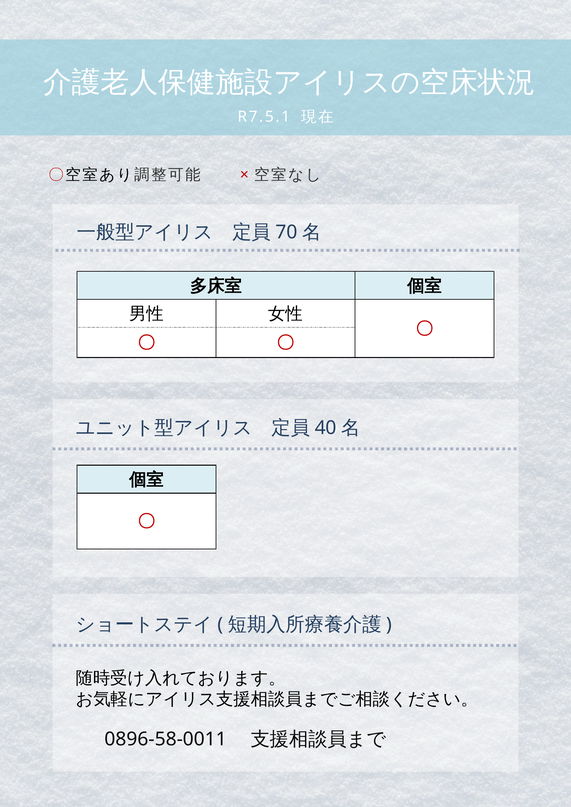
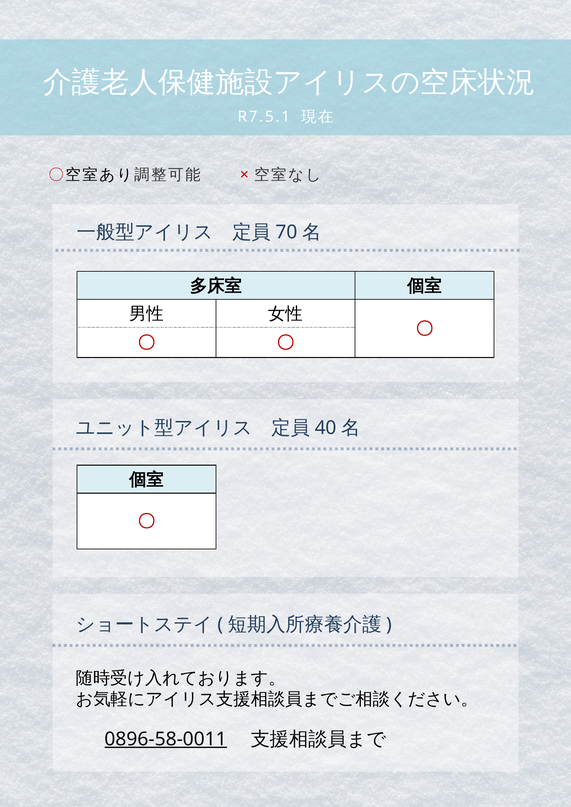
0896-58-0011 underline: none -> present
